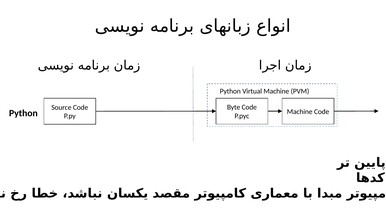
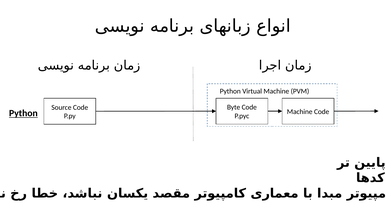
Python at (23, 113) underline: none -> present
